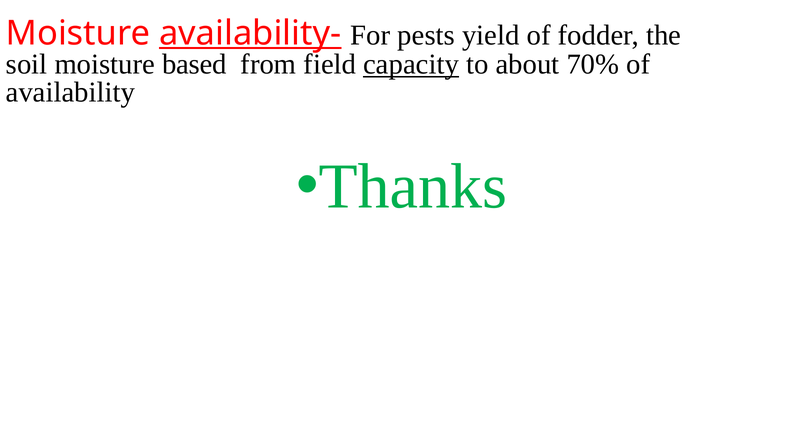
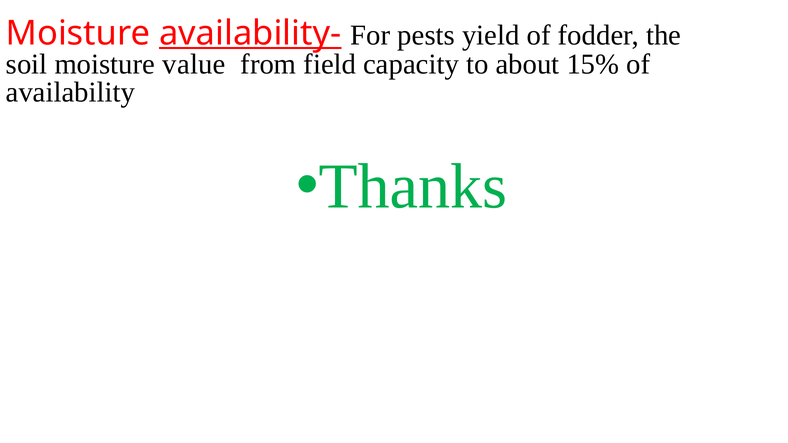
based: based -> value
capacity underline: present -> none
70%: 70% -> 15%
